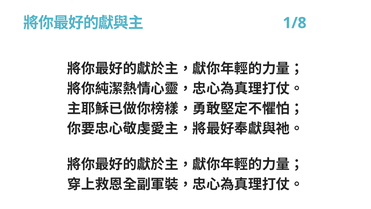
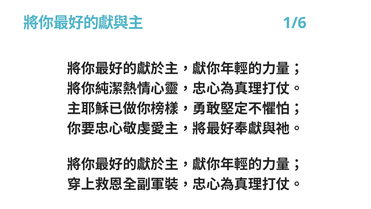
1/8: 1/8 -> 1/6
